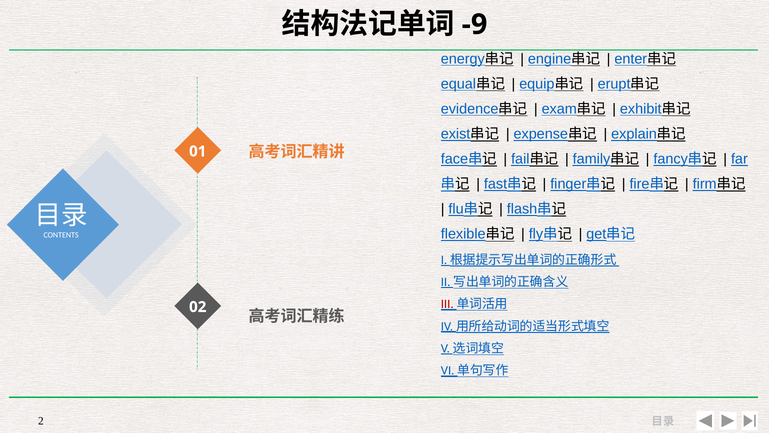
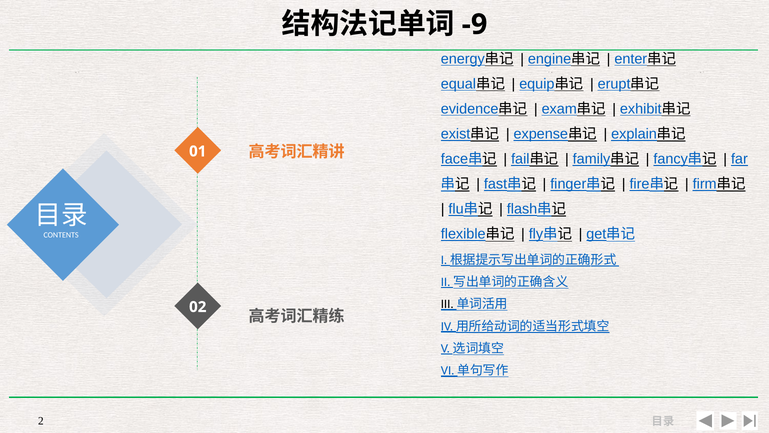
III colour: red -> black
